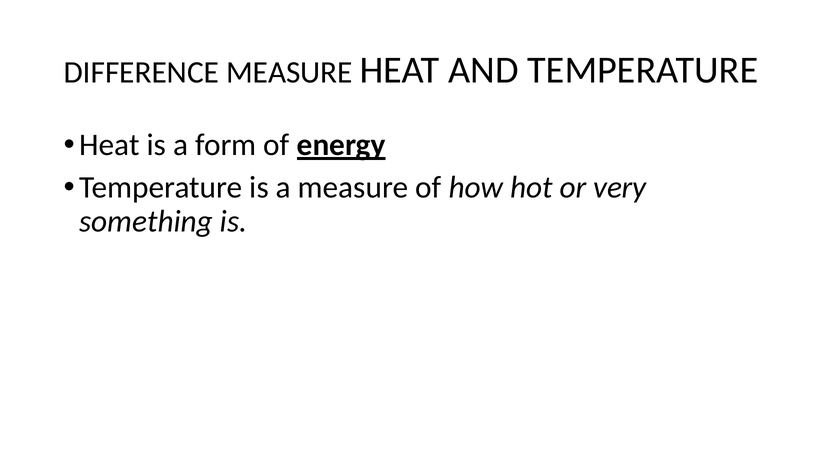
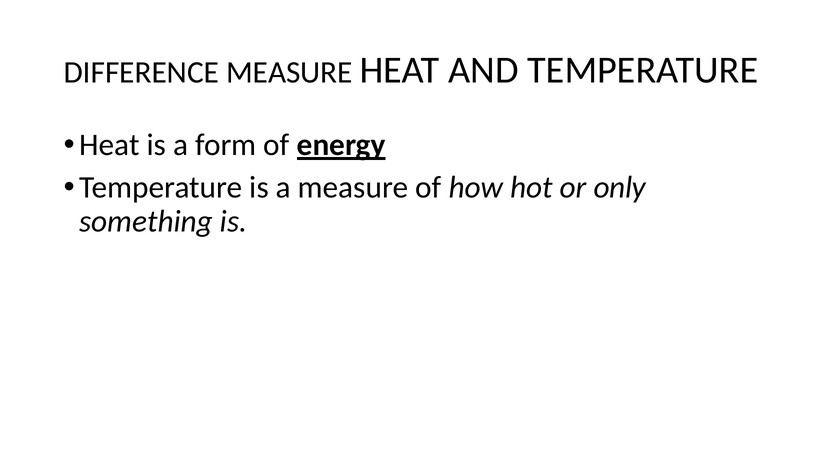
very: very -> only
